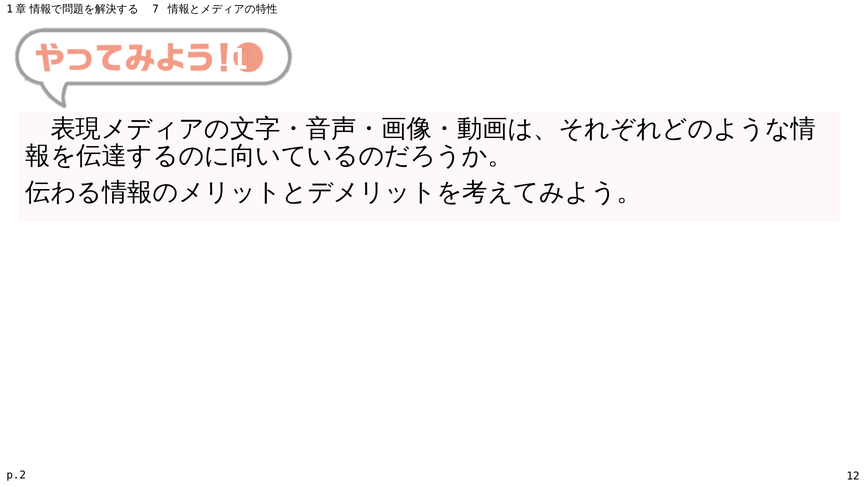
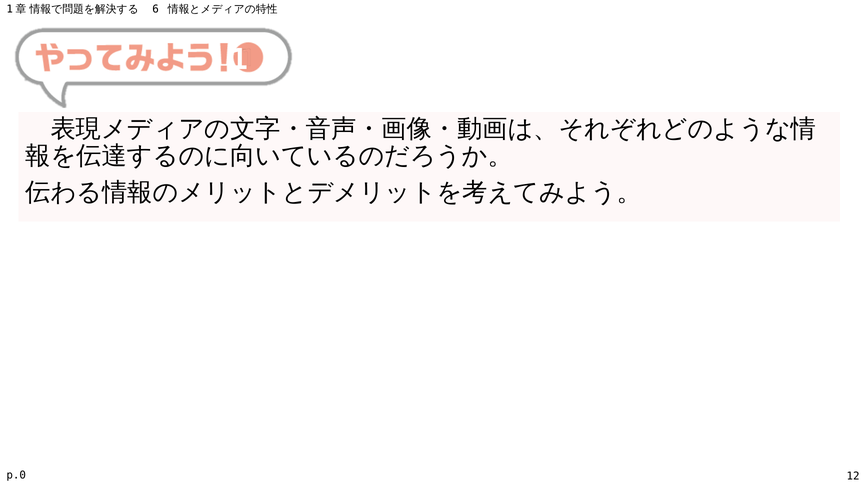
7: 7 -> 6
p.2: p.2 -> p.0
